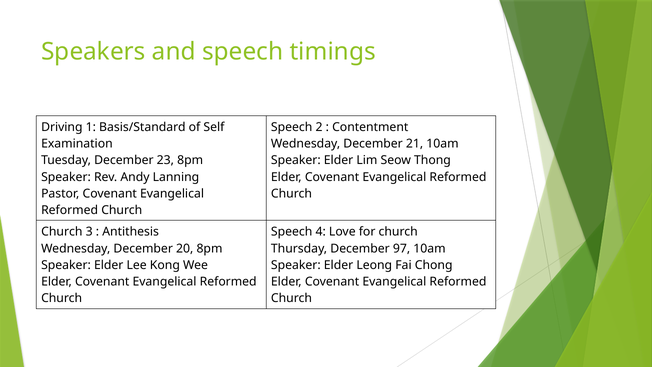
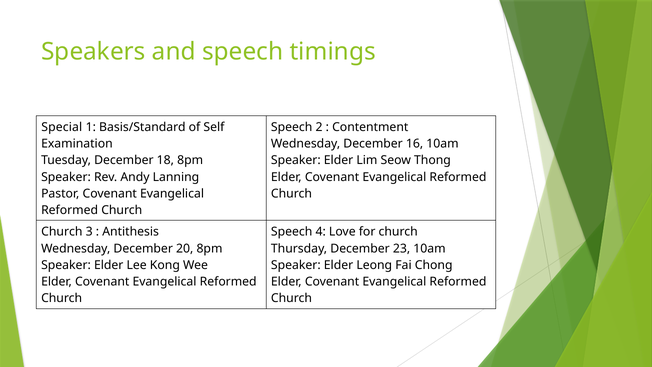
Driving: Driving -> Special
21: 21 -> 16
23: 23 -> 18
97: 97 -> 23
